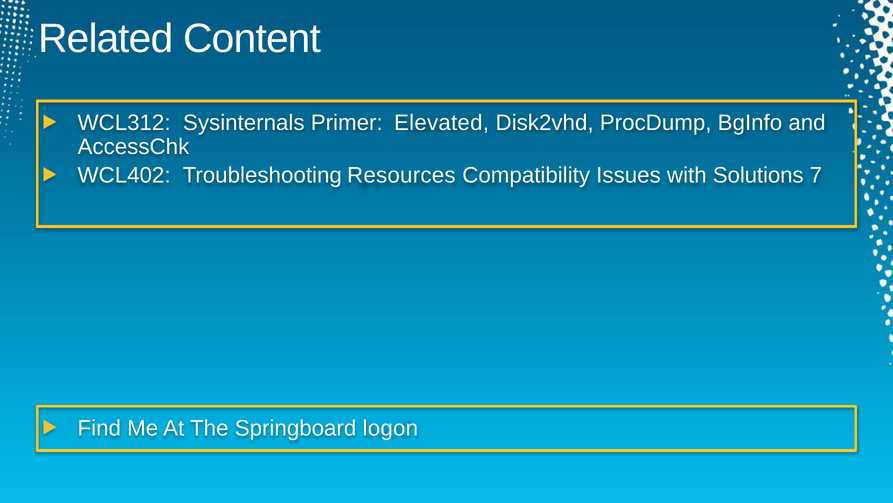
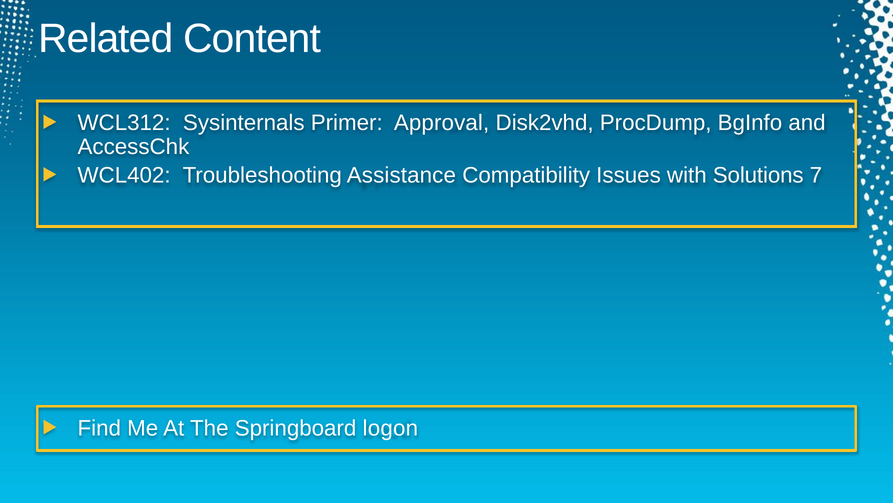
Elevated: Elevated -> Approval
Resources: Resources -> Assistance
